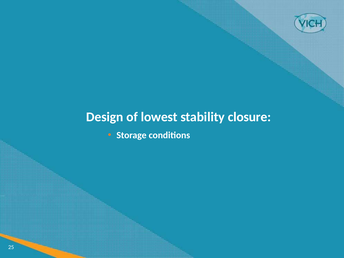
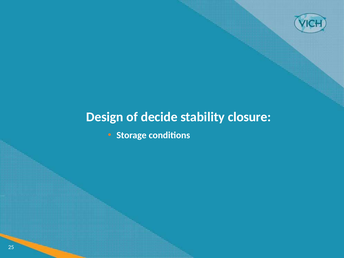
lowest: lowest -> decide
